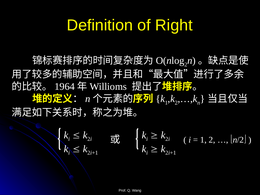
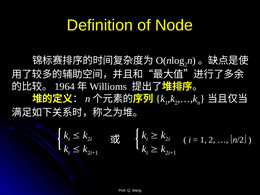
Right: Right -> Node
